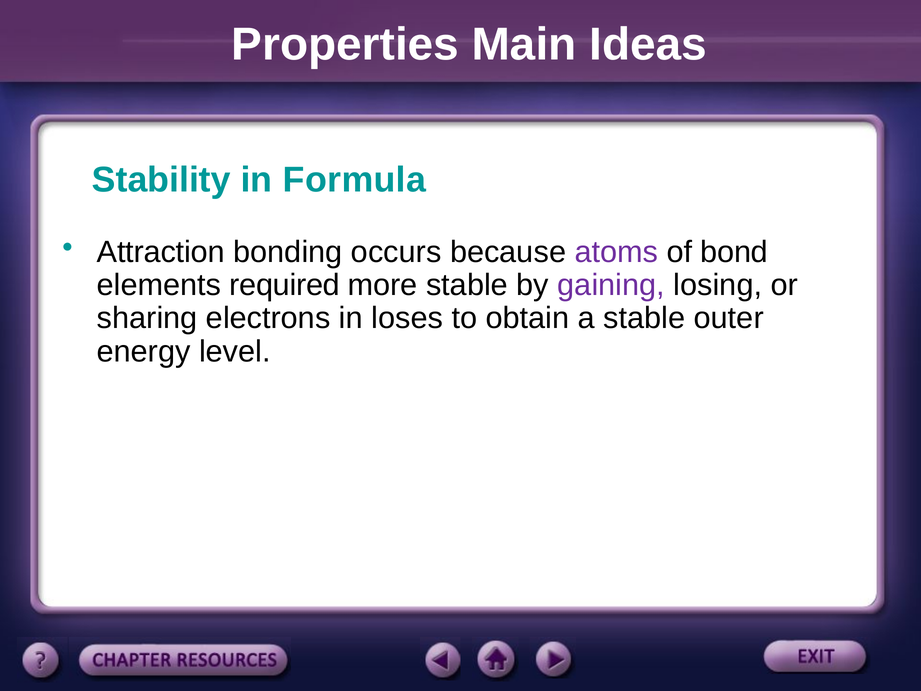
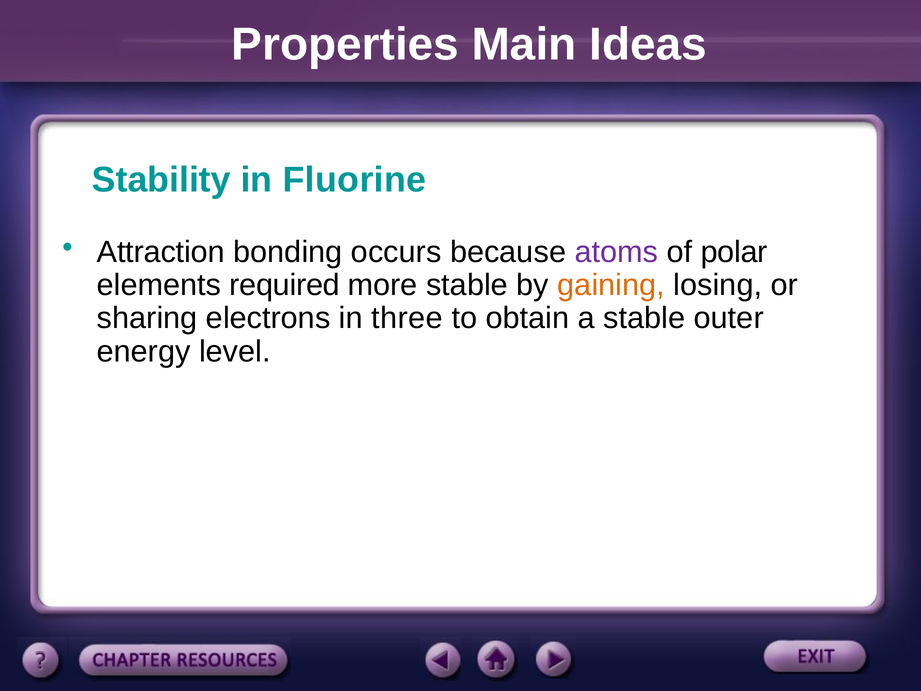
Formula: Formula -> Fluorine
bond: bond -> polar
gaining colour: purple -> orange
loses: loses -> three
